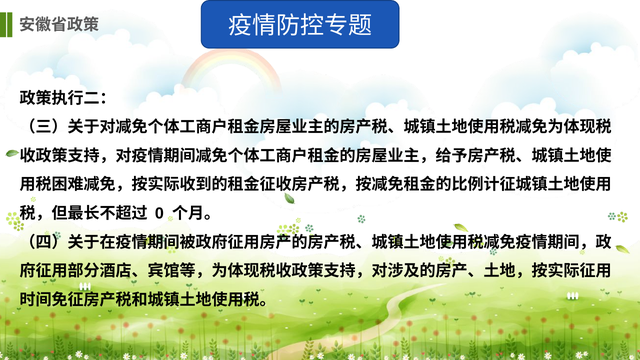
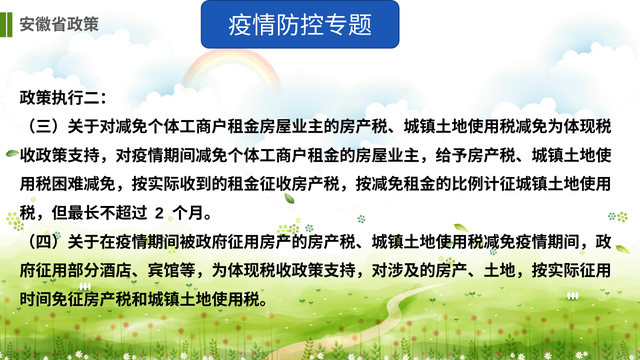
0: 0 -> 2
